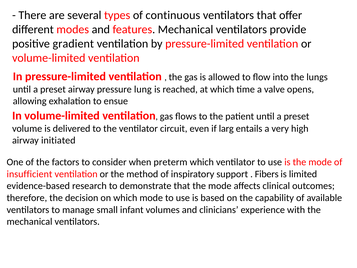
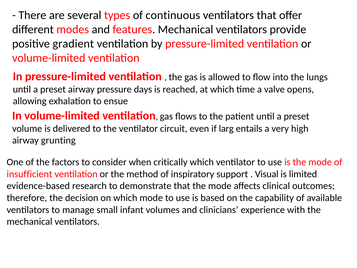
lung: lung -> days
initiated: initiated -> grunting
preterm: preterm -> critically
Fibers: Fibers -> Visual
